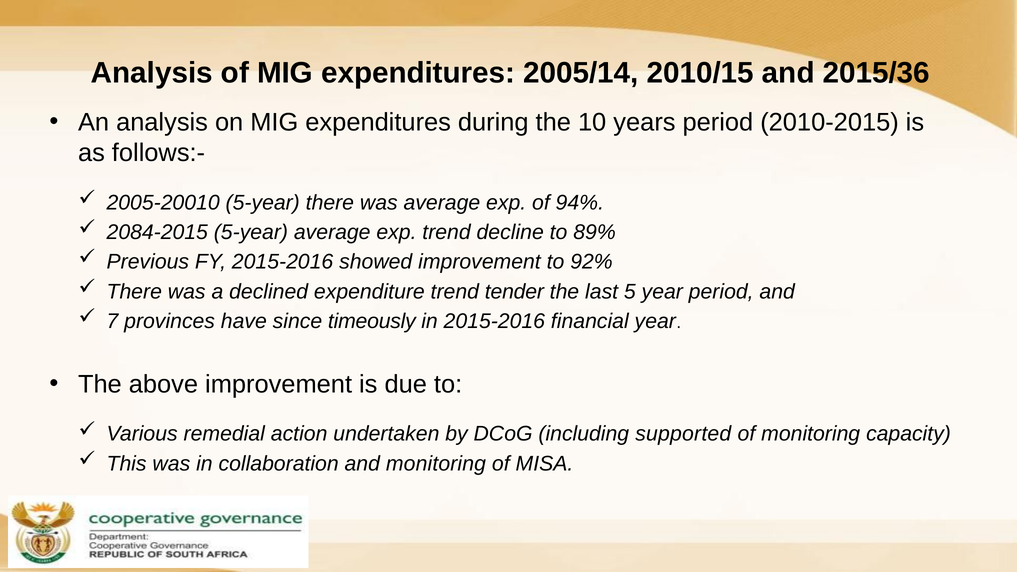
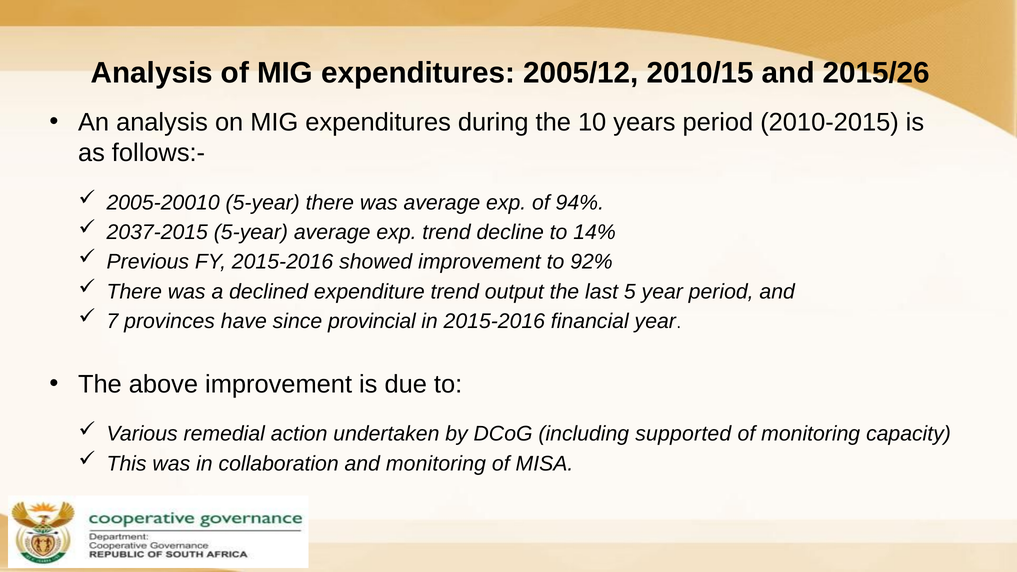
2005/14: 2005/14 -> 2005/12
2015/36: 2015/36 -> 2015/26
2084-2015: 2084-2015 -> 2037-2015
89%: 89% -> 14%
tender: tender -> output
timeously: timeously -> provincial
